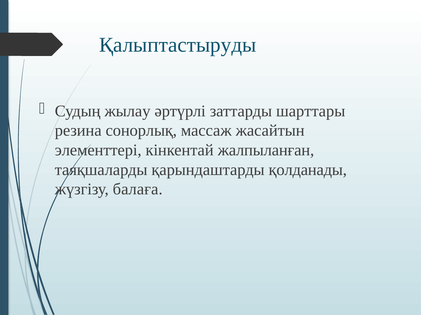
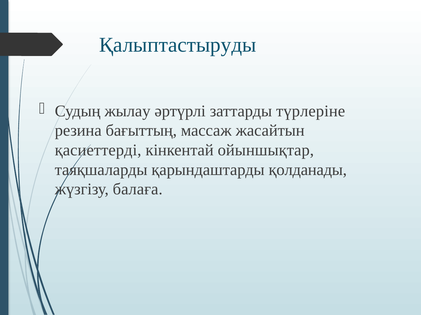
шарттары: шарттары -> түрлеріне
сонорлық: сонорлық -> бағыттың
элементтері: элементтері -> қасиеттерді
жалпыланған: жалпыланған -> ойыншықтар
